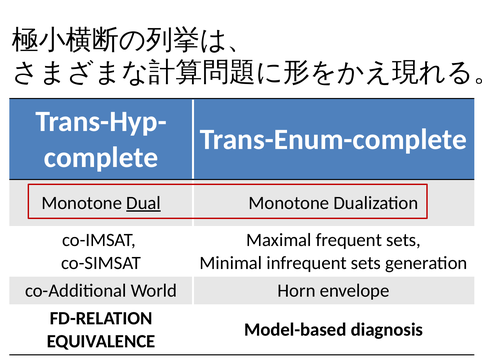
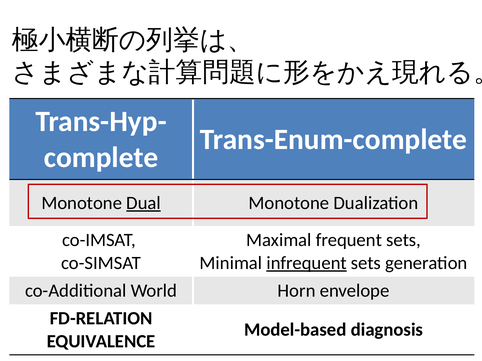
infrequent underline: none -> present
